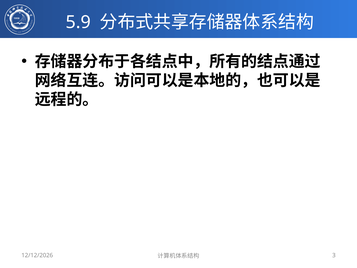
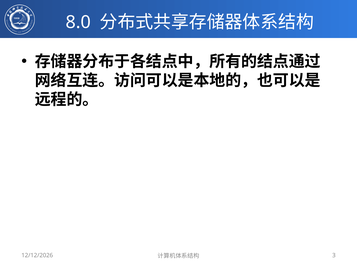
5.9: 5.9 -> 8.0
